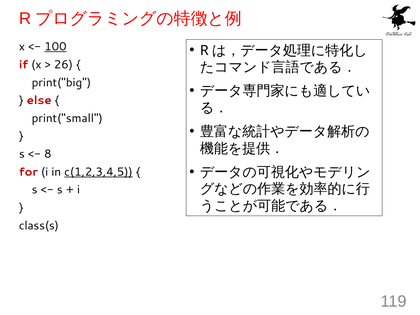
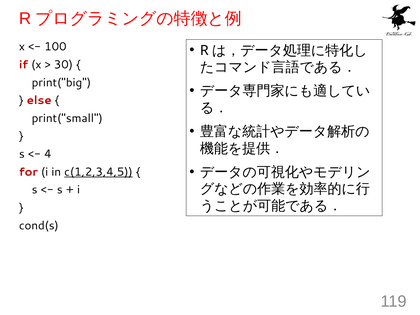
100 underline: present -> none
26: 26 -> 30
8: 8 -> 4
class(s: class(s -> cond(s
